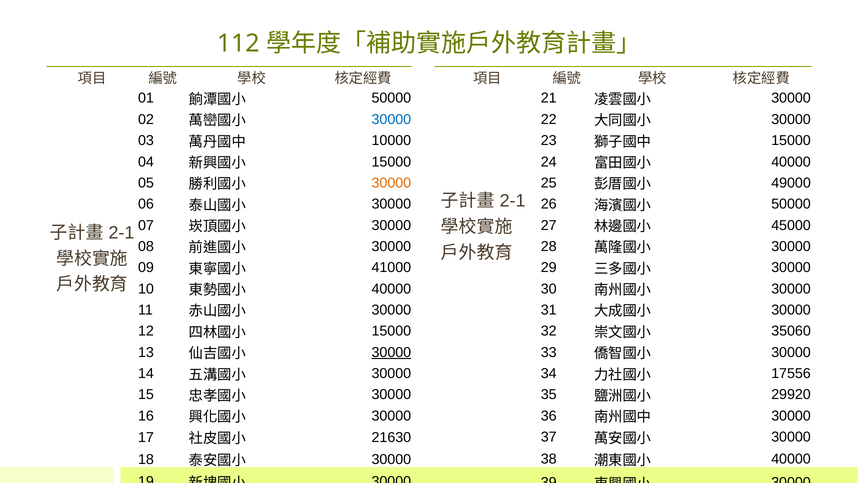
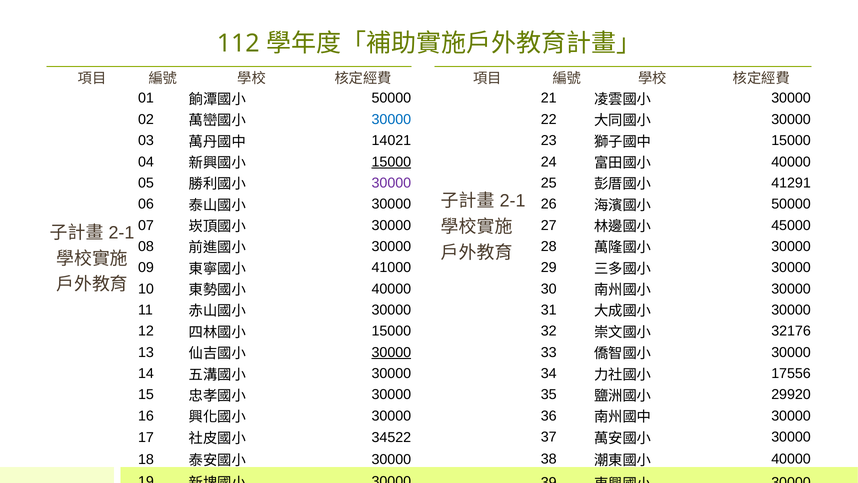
10000: 10000 -> 14021
15000 at (391, 162) underline: none -> present
30000 at (391, 183) colour: orange -> purple
49000: 49000 -> 41291
35060: 35060 -> 32176
21630: 21630 -> 34522
